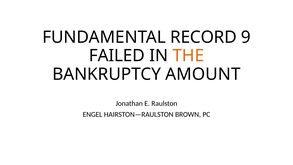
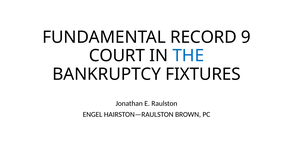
FAILED: FAILED -> COURT
THE colour: orange -> blue
AMOUNT: AMOUNT -> FIXTURES
